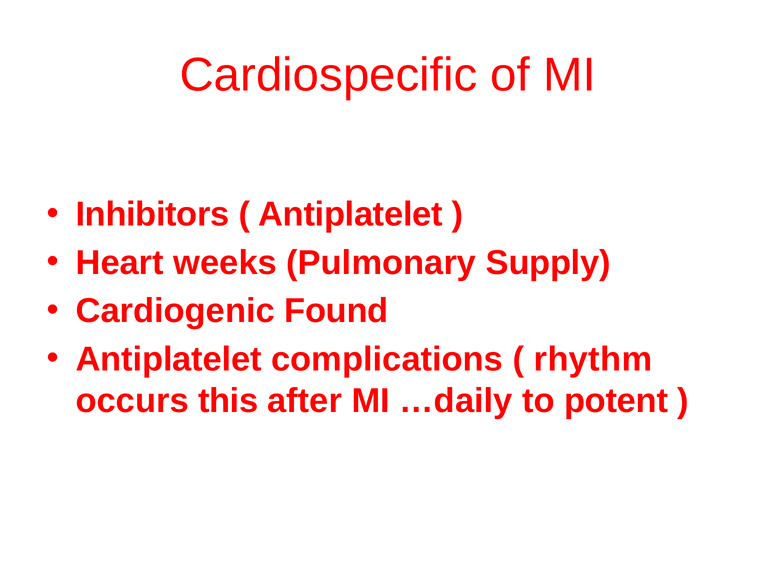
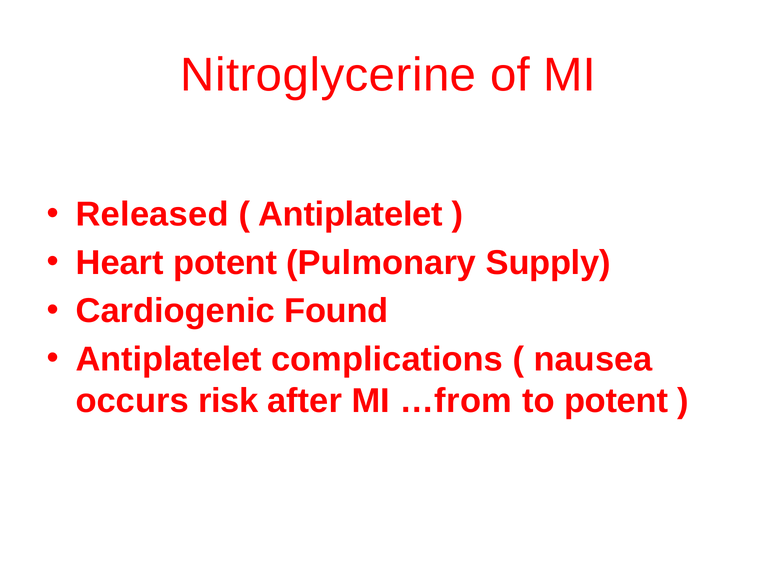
Cardiospecific: Cardiospecific -> Nitroglycerine
Inhibitors: Inhibitors -> Released
Heart weeks: weeks -> potent
rhythm: rhythm -> nausea
this: this -> risk
…daily: …daily -> …from
